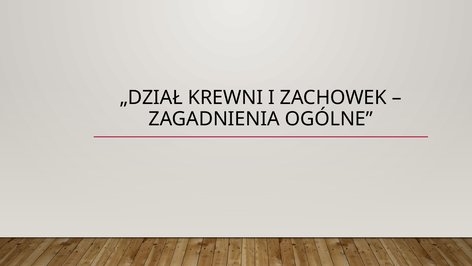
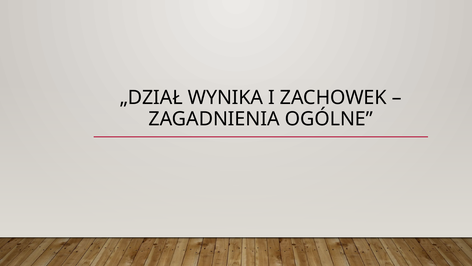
KREWNI: KREWNI -> WYNIKA
